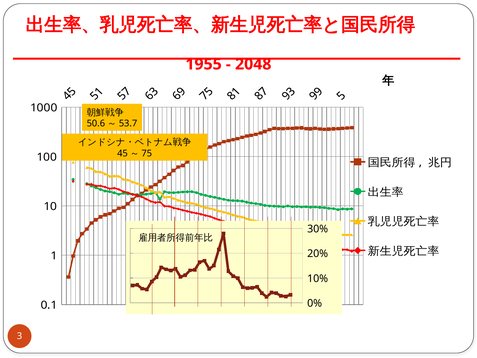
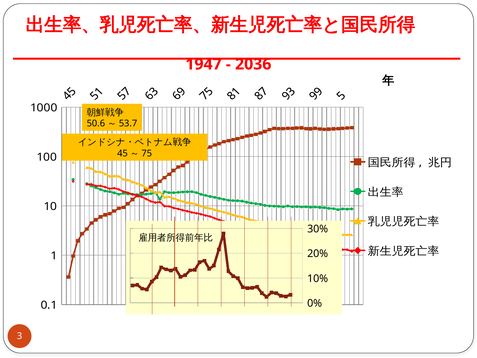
1955: 1955 -> 1947
2048: 2048 -> 2036
